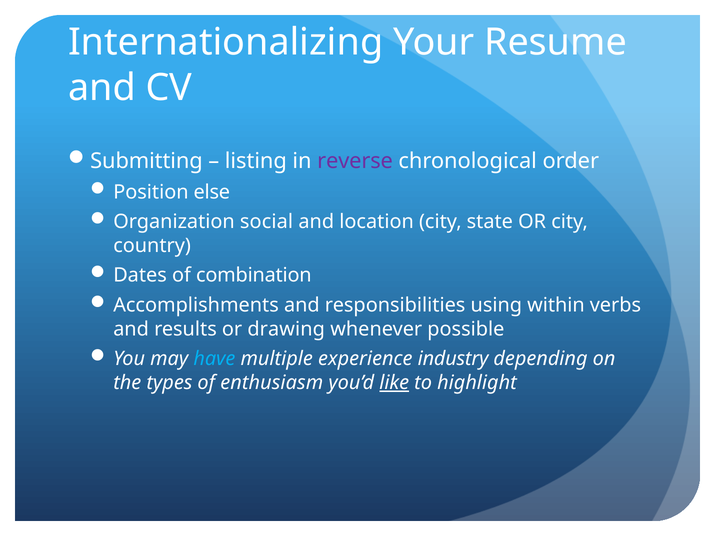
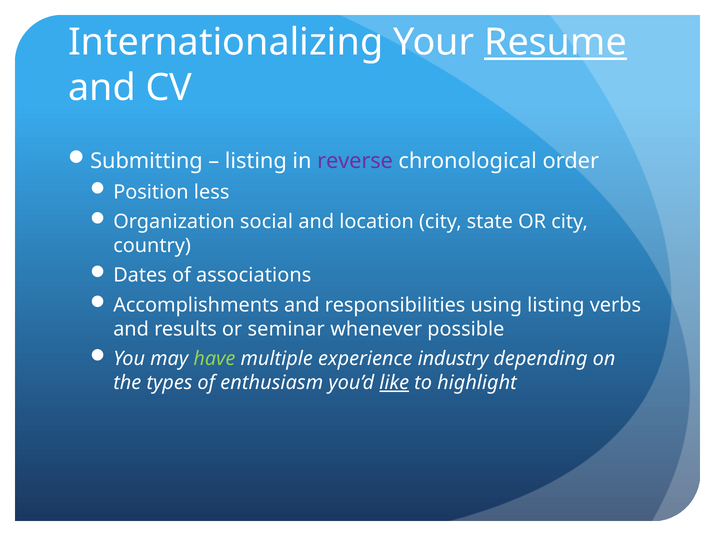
Resume underline: none -> present
else: else -> less
combination: combination -> associations
using within: within -> listing
drawing: drawing -> seminar
have colour: light blue -> light green
